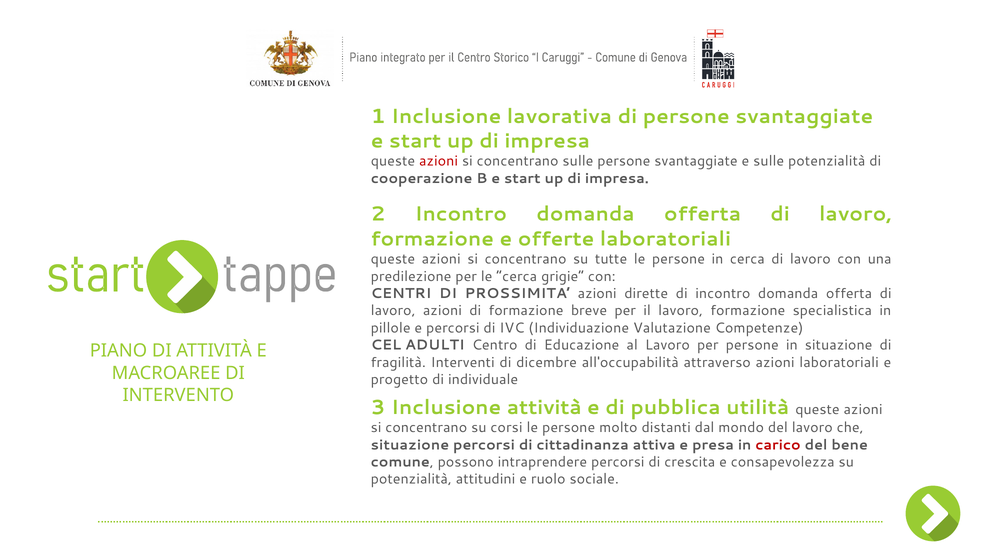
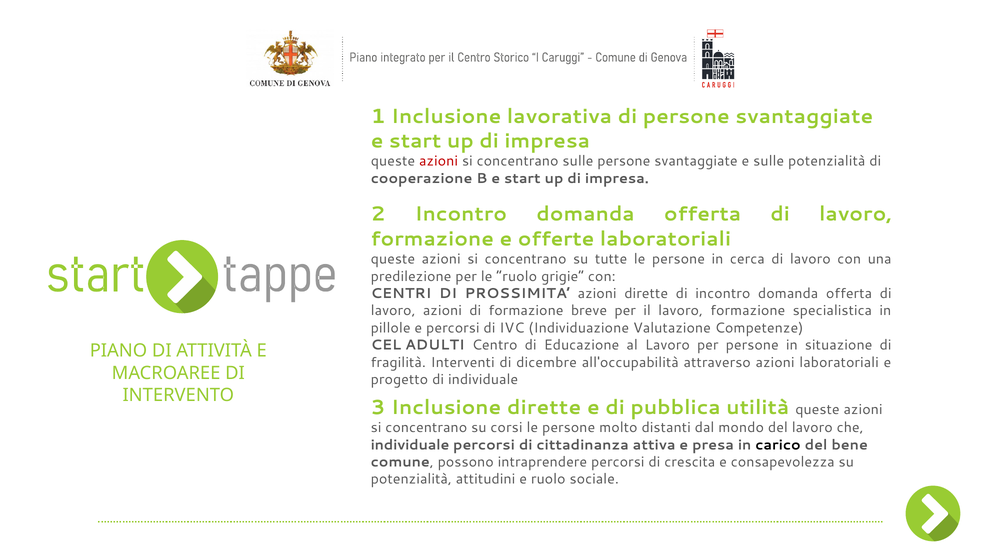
le cerca: cerca -> ruolo
Inclusione attività: attività -> dirette
situazione at (410, 445): situazione -> individuale
carico colour: red -> black
